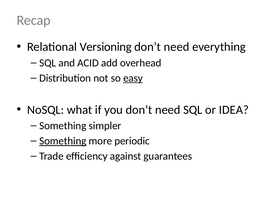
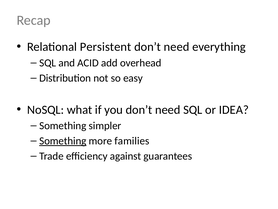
Versioning: Versioning -> Persistent
easy underline: present -> none
periodic: periodic -> families
